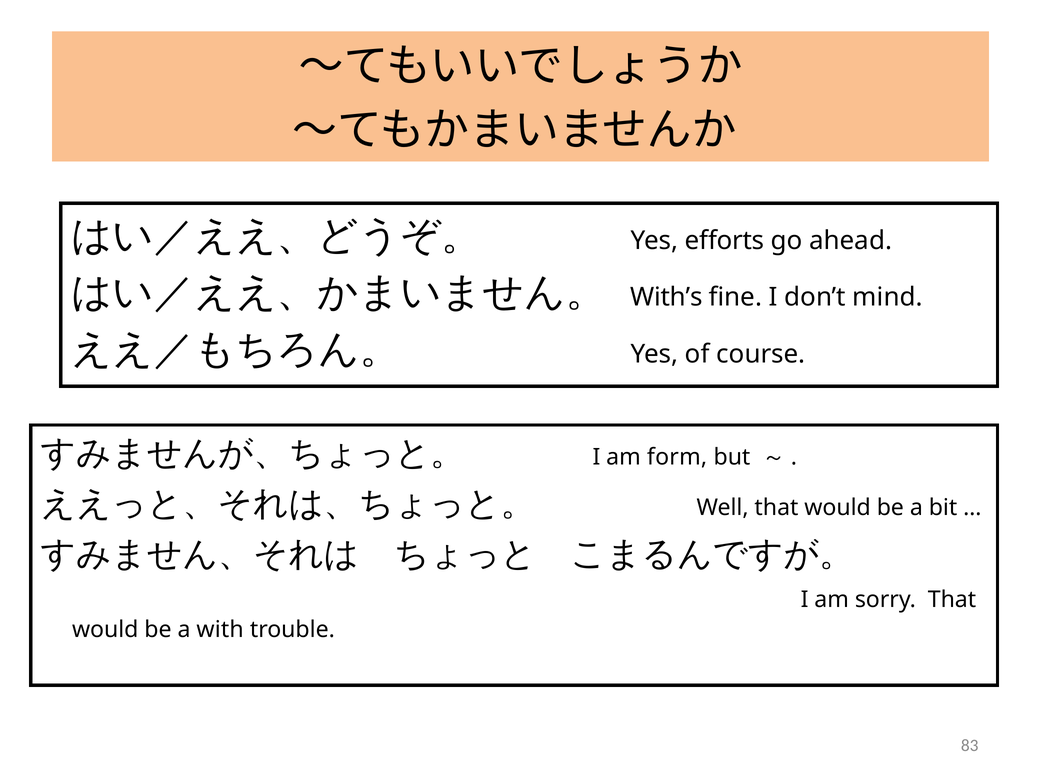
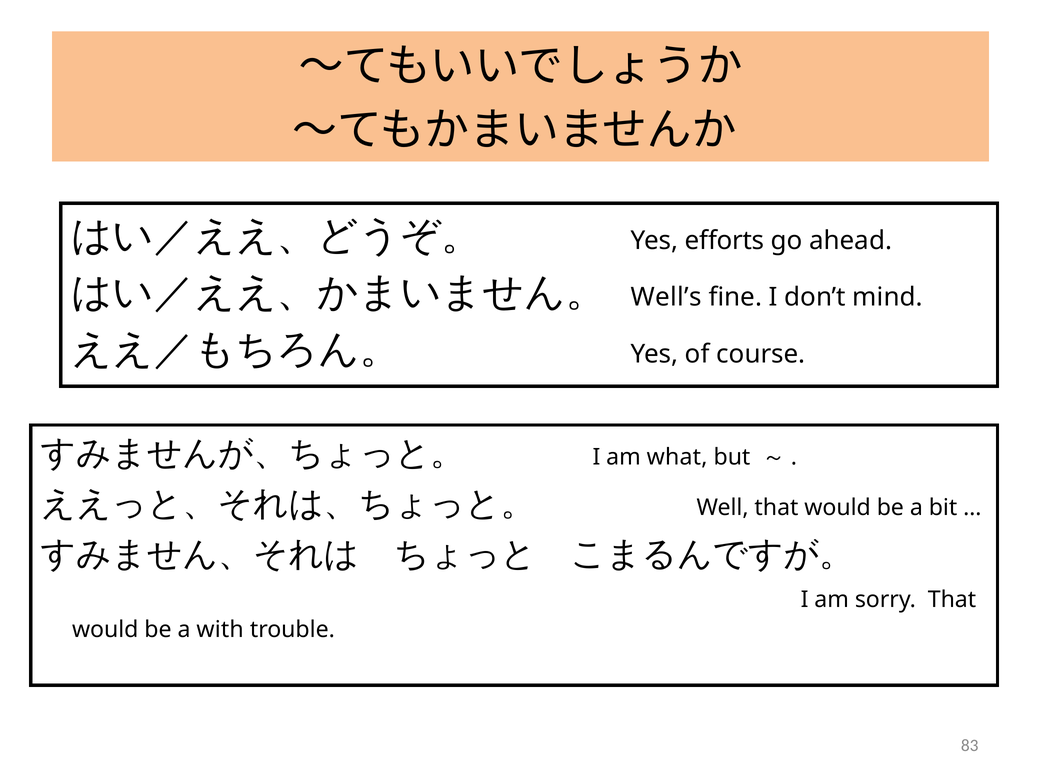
With’s: With’s -> Well’s
form: form -> what
